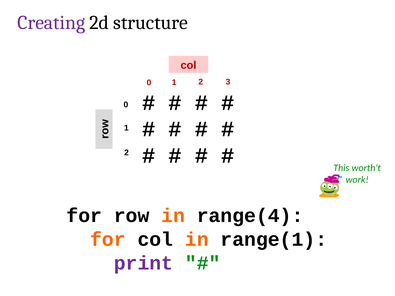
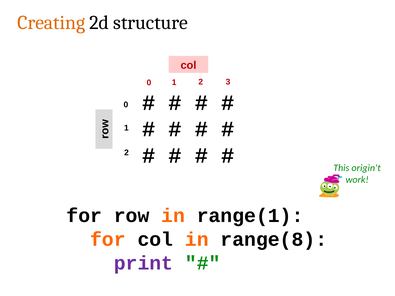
Creating colour: purple -> orange
worth't: worth't -> origin't
range(4: range(4 -> range(1
range(1: range(1 -> range(8
